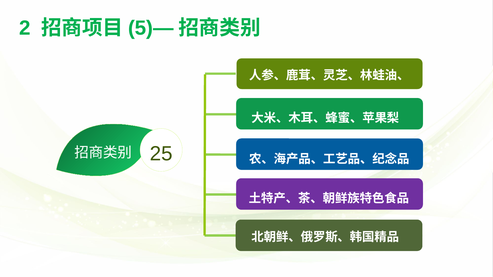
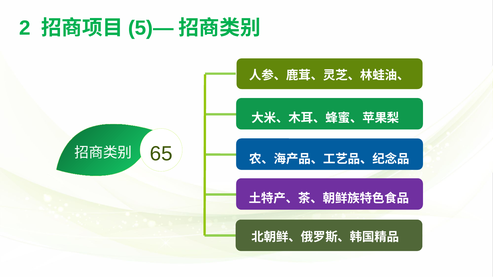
25: 25 -> 65
